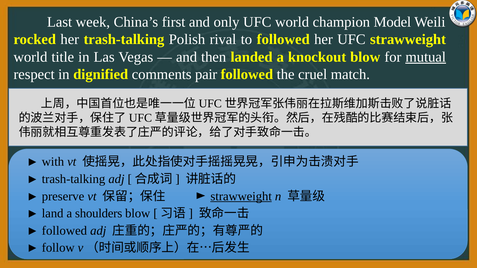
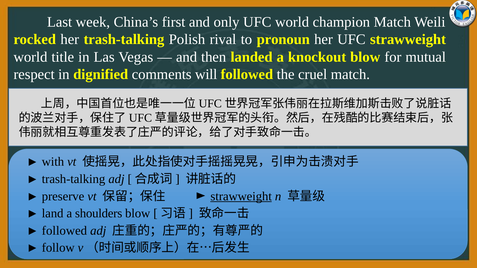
champion Model: Model -> Match
to followed: followed -> pronoun
mutual underline: present -> none
pair: pair -> will
